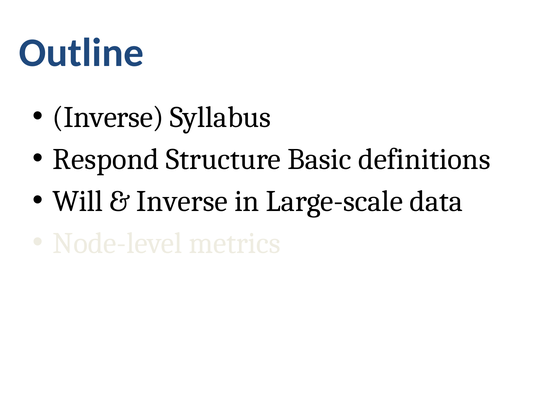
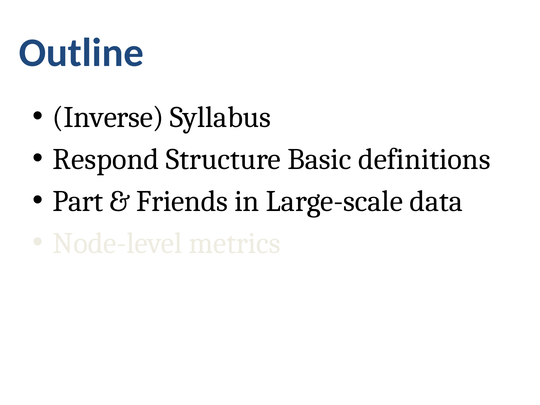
Will: Will -> Part
Inverse at (182, 201): Inverse -> Friends
